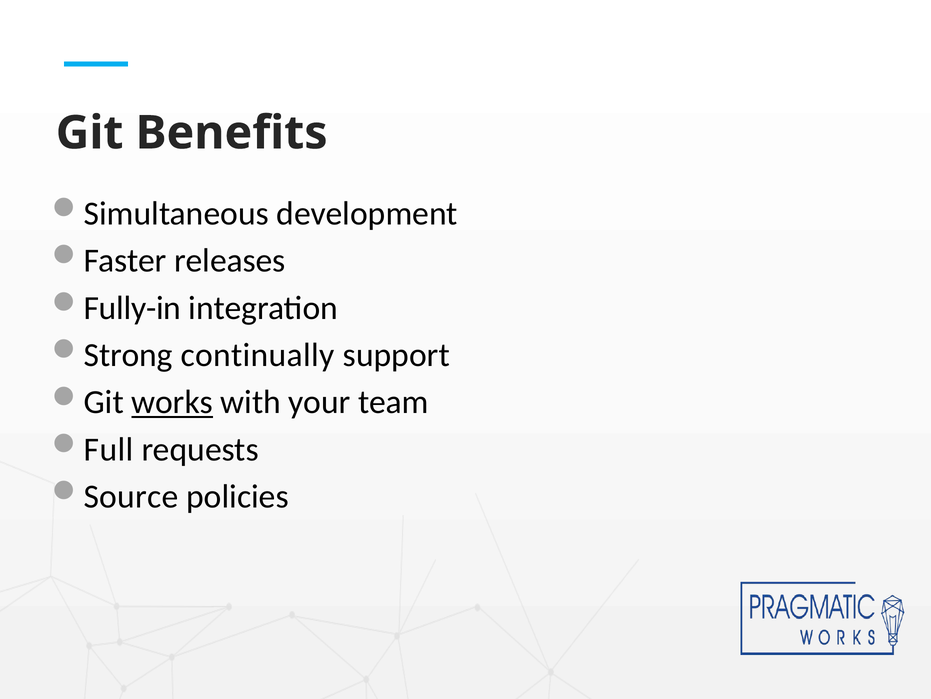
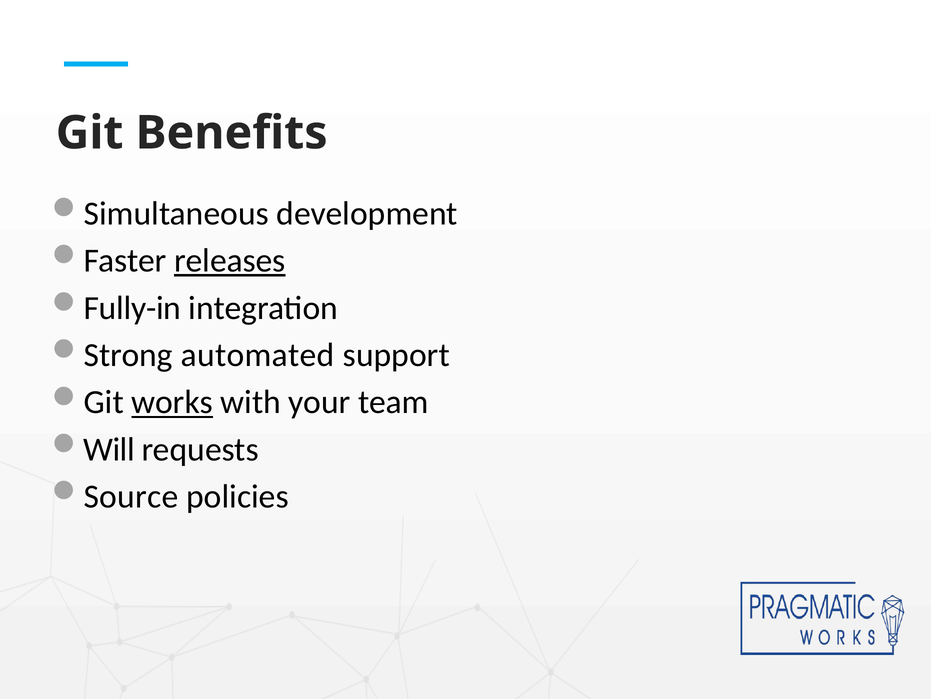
releases underline: none -> present
continually: continually -> automated
Full: Full -> Will
